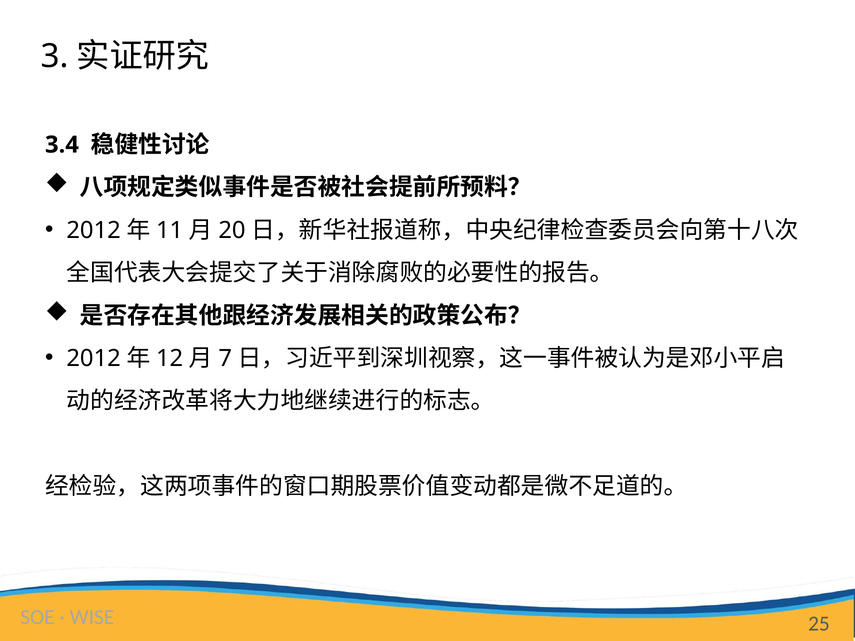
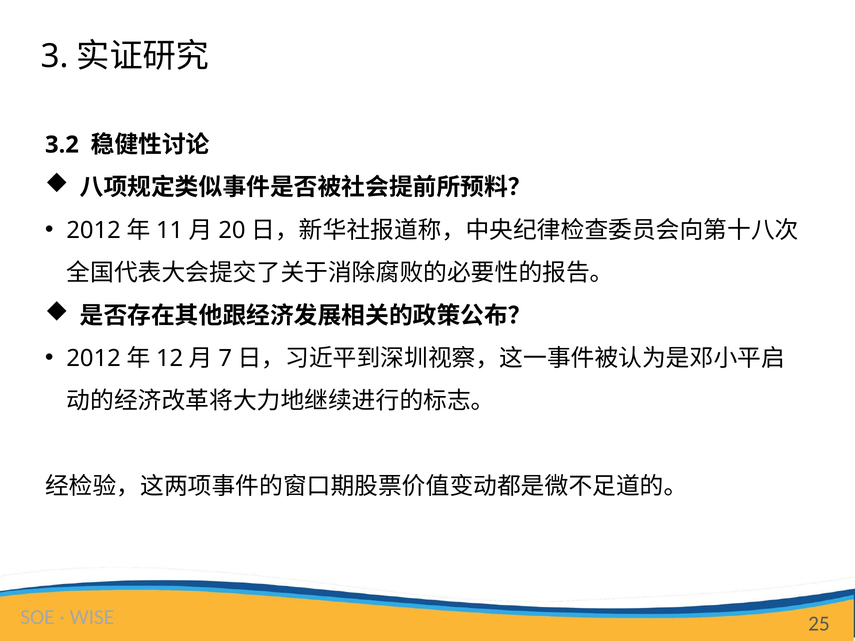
3.4: 3.4 -> 3.2
